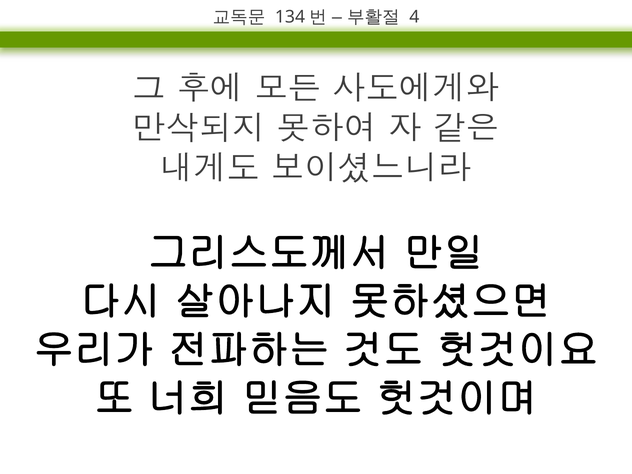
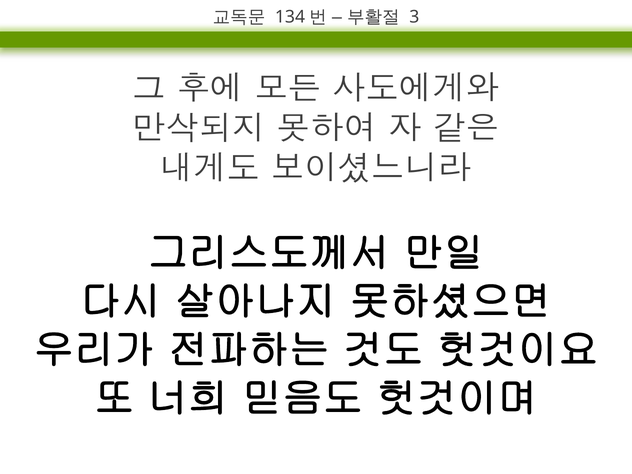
4: 4 -> 3
